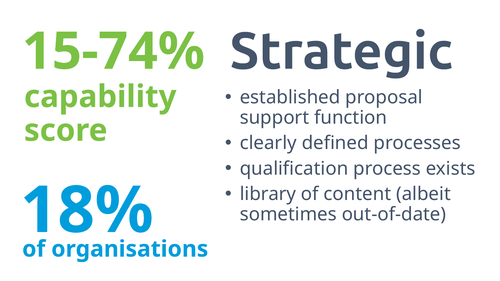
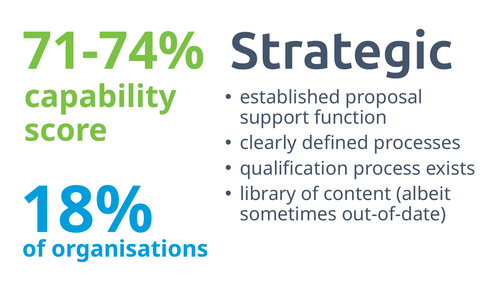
15-74%: 15-74% -> 71-74%
